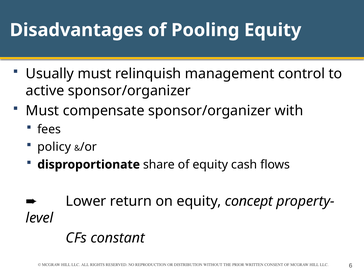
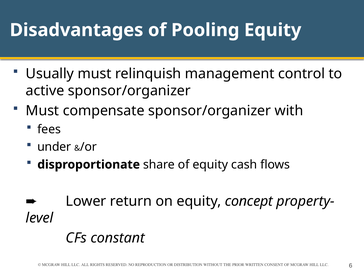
policy: policy -> under
